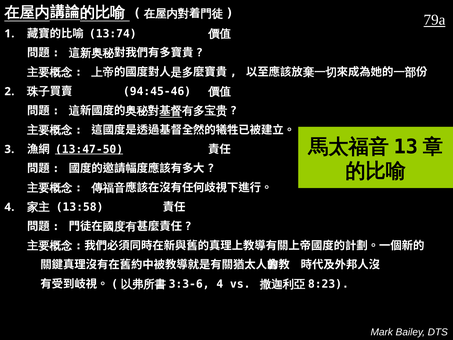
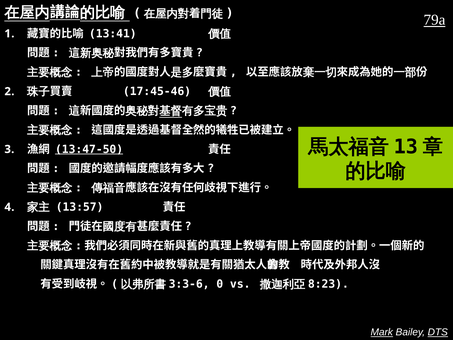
13:74: 13:74 -> 13:41
94:45-46: 94:45-46 -> 17:45-46
13:58: 13:58 -> 13:57
4 at (220, 284): 4 -> 0
Mark underline: none -> present
DTS underline: none -> present
